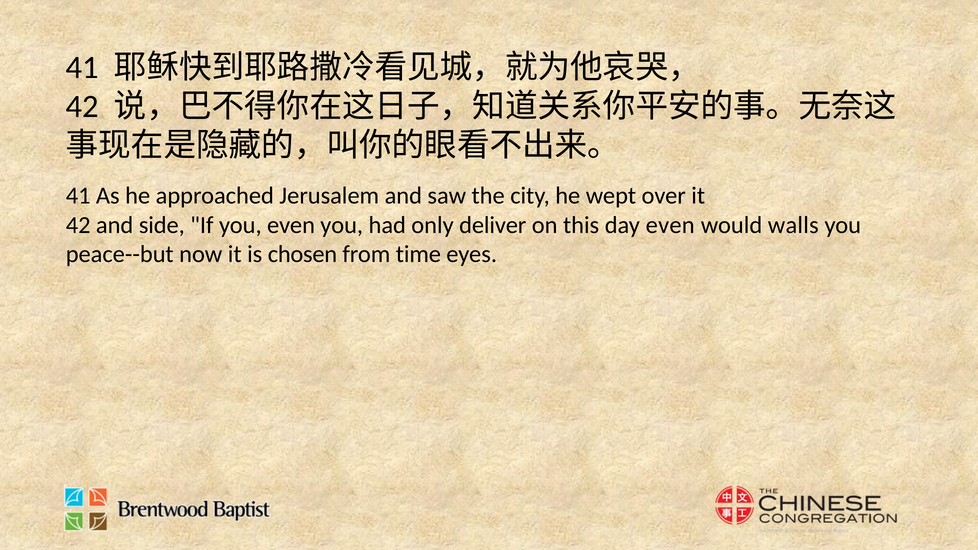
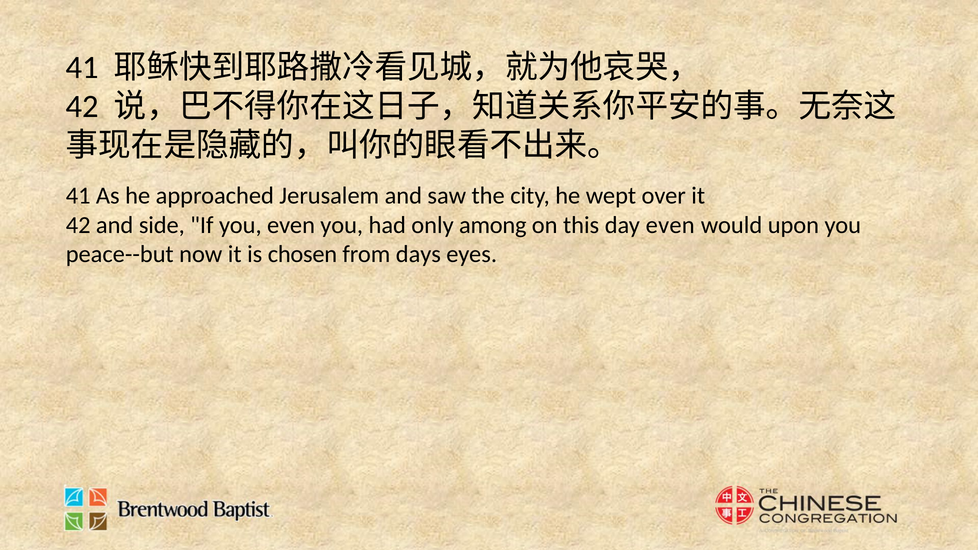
deliver: deliver -> among
walls: walls -> upon
time: time -> days
